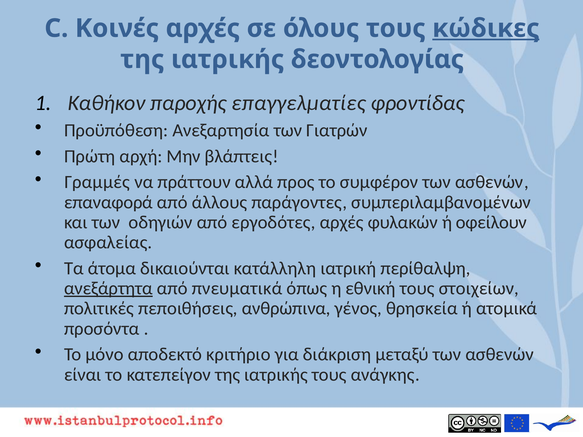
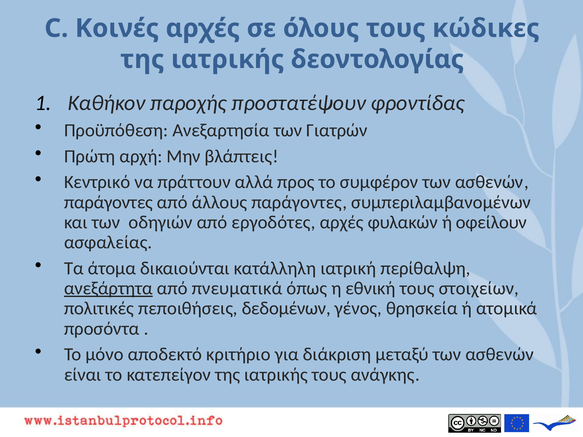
κώδικες underline: present -> none
επαγγελματίες: επαγγελματίες -> προστατέψουν
Γραμμές: Γραμμές -> Κεντρικό
επαναφορά at (108, 202): επαναφορά -> παράγοντες
ανθρώπινα: ανθρώπινα -> δεδομένων
